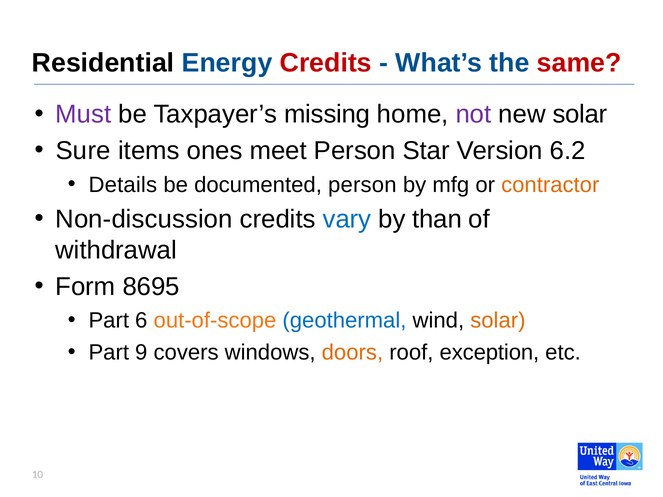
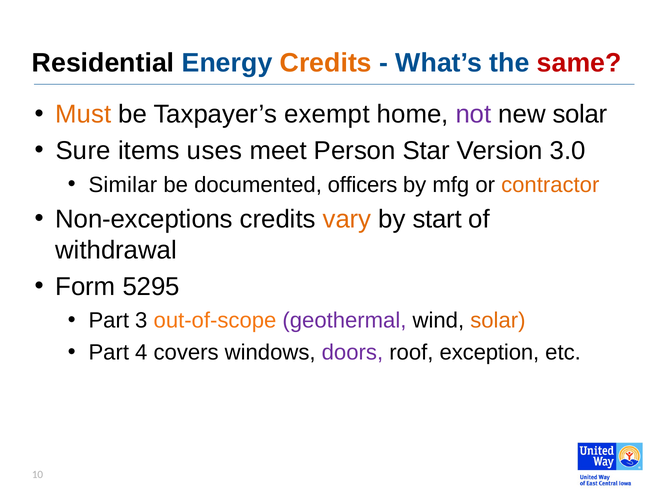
Credits at (326, 63) colour: red -> orange
Must colour: purple -> orange
missing: missing -> exempt
ones: ones -> uses
6.2: 6.2 -> 3.0
Details: Details -> Similar
documented person: person -> officers
Non-discussion: Non-discussion -> Non-exceptions
vary colour: blue -> orange
than: than -> start
8695: 8695 -> 5295
6: 6 -> 3
geothermal colour: blue -> purple
9: 9 -> 4
doors colour: orange -> purple
